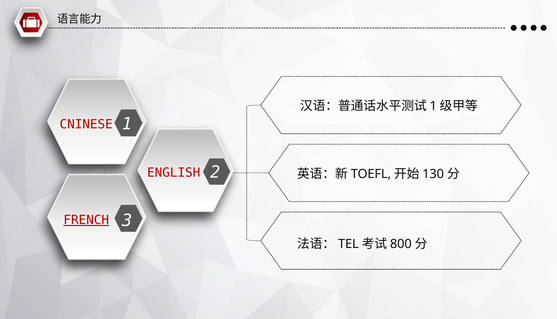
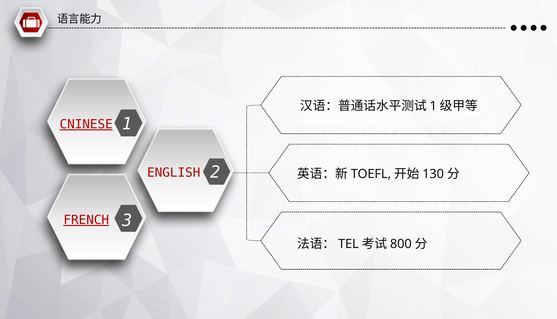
CNINESE underline: none -> present
